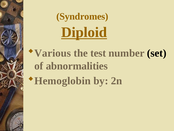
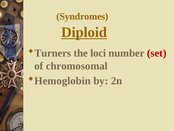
Various: Various -> Turners
test: test -> loci
set colour: black -> red
abnormalities: abnormalities -> chromosomal
